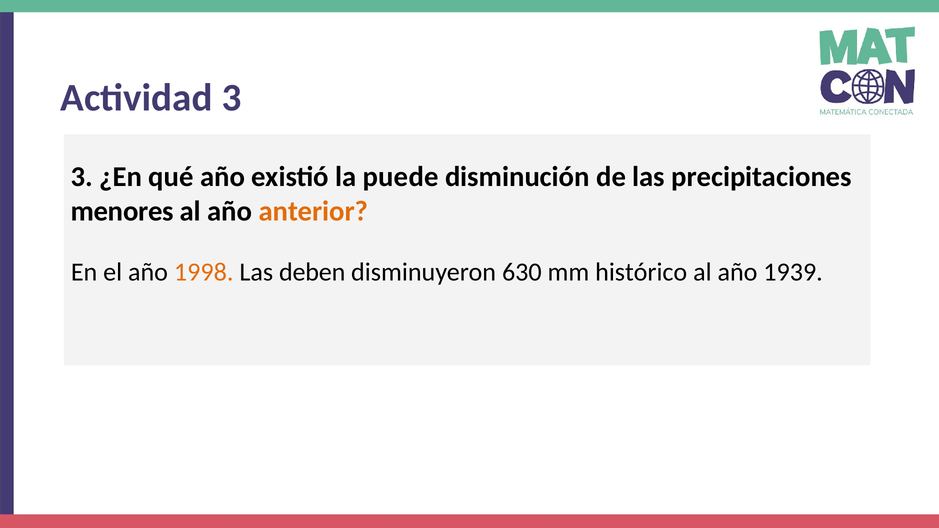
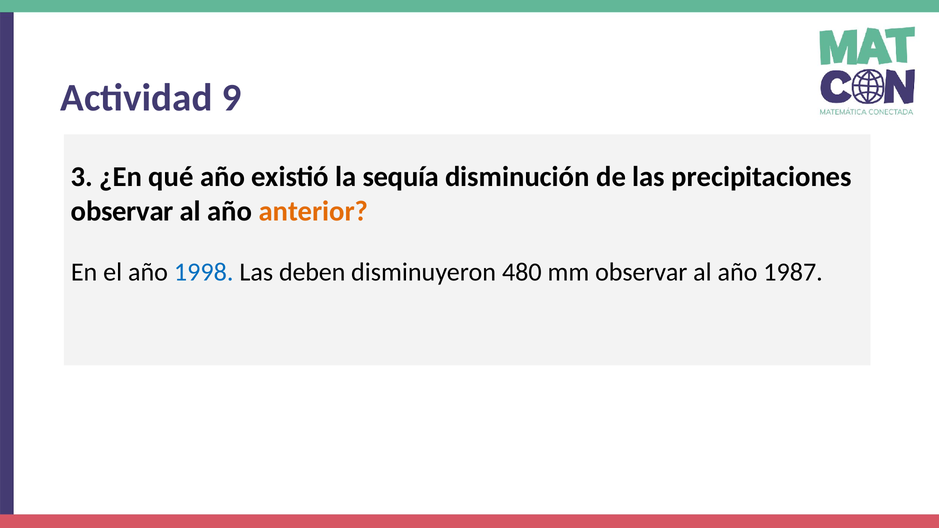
Actividad 3: 3 -> 9
puede: puede -> sequía
menores at (122, 211): menores -> observar
1998 colour: orange -> blue
630: 630 -> 480
mm histórico: histórico -> observar
1939: 1939 -> 1987
